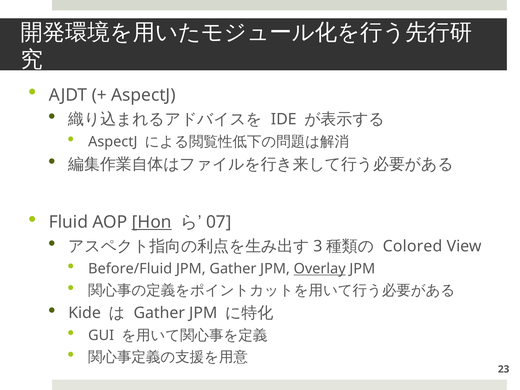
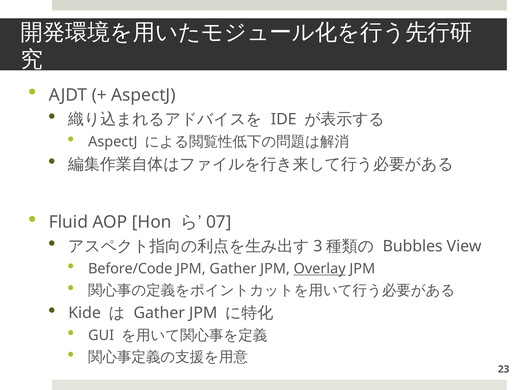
Hon underline: present -> none
Colored: Colored -> Bubbles
Before/Fluid: Before/Fluid -> Before/Code
